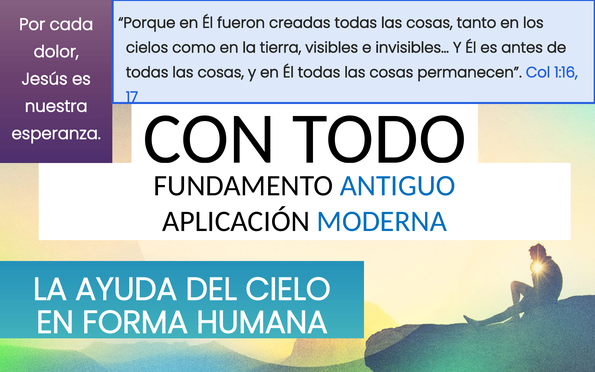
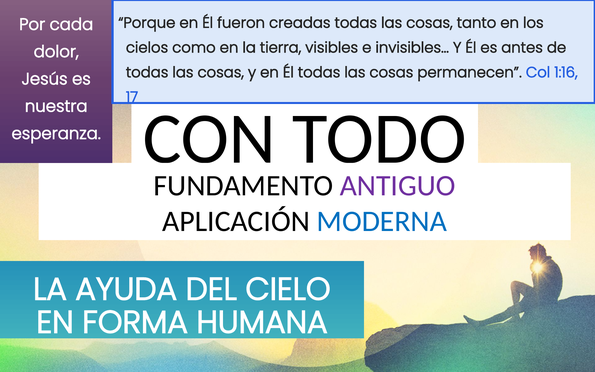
ANTIGUO colour: blue -> purple
